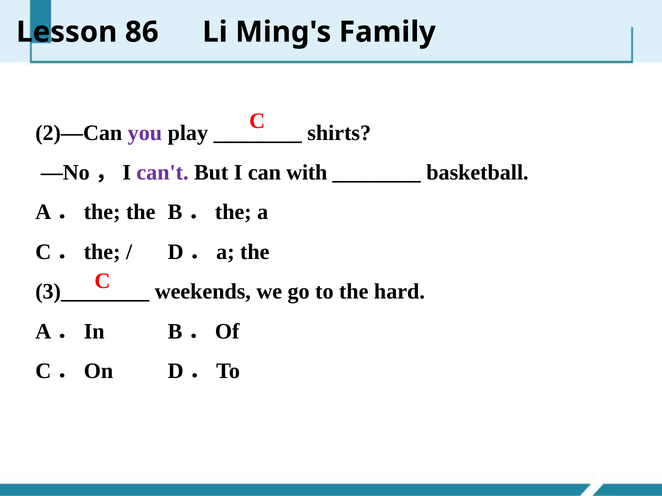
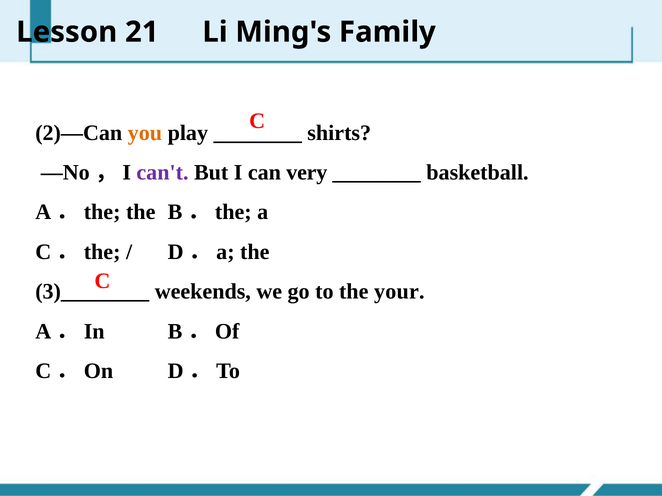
86: 86 -> 21
you colour: purple -> orange
with: with -> very
hard: hard -> your
